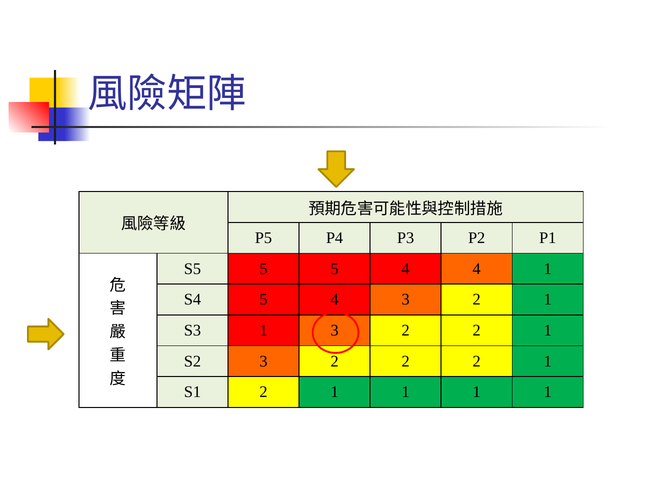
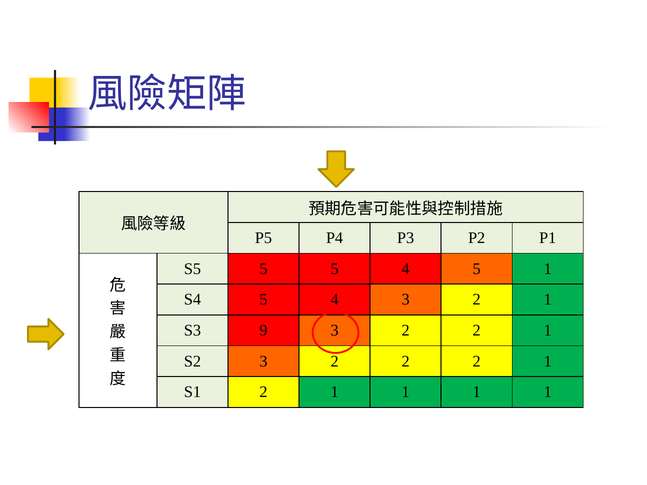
4 4: 4 -> 5
S3 1: 1 -> 9
